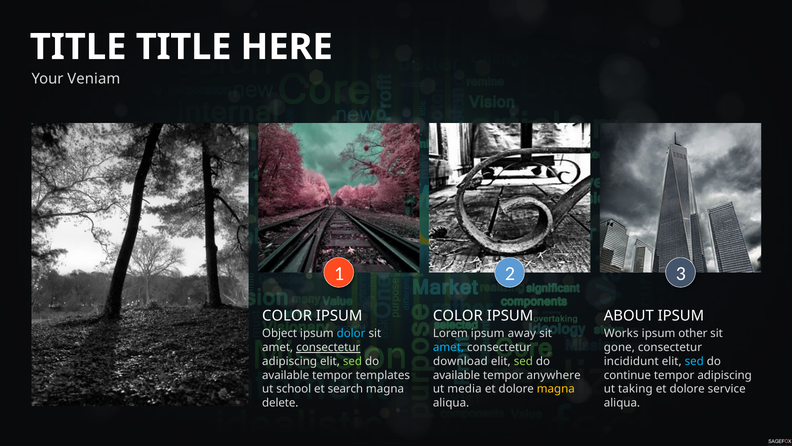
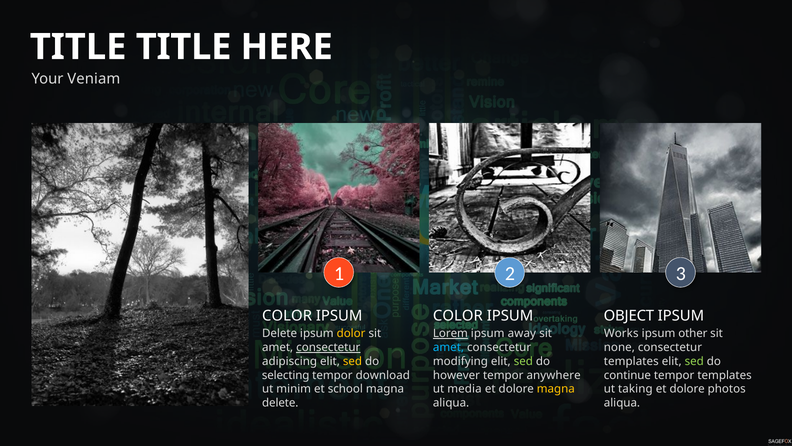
ABOUT: ABOUT -> OBJECT
Object at (280, 333): Object -> Delete
dolor colour: light blue -> yellow
Lorem underline: none -> present
gone: gone -> none
sed at (352, 361) colour: light green -> yellow
download: download -> modifying
incididunt at (631, 361): incididunt -> templates
sed at (694, 361) colour: light blue -> light green
available at (286, 375): available -> selecting
templates: templates -> download
available at (457, 375): available -> however
tempor adipiscing: adipiscing -> templates
school: school -> minim
search: search -> school
service: service -> photos
